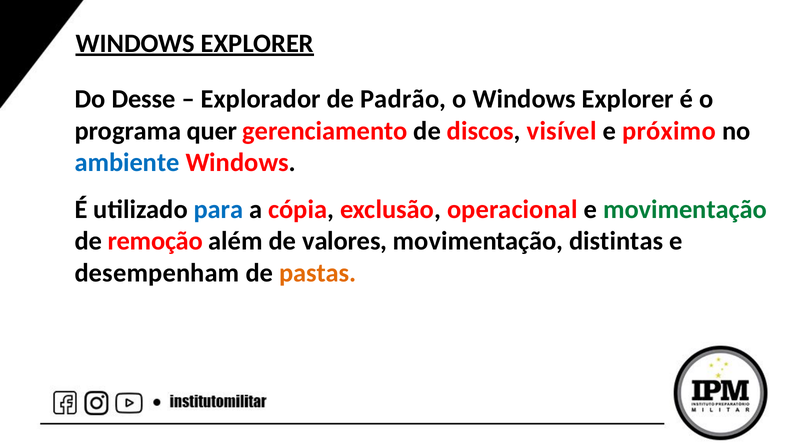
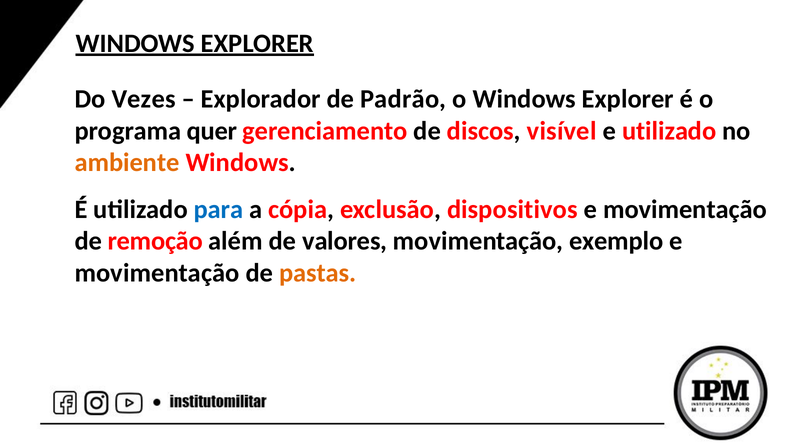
Desse: Desse -> Vezes
e próximo: próximo -> utilizado
ambiente colour: blue -> orange
operacional: operacional -> dispositivos
movimentação at (685, 209) colour: green -> black
distintas: distintas -> exemplo
desempenham at (157, 273): desempenham -> movimentação
